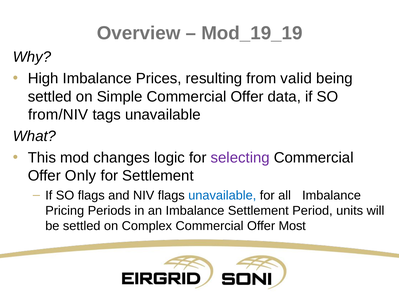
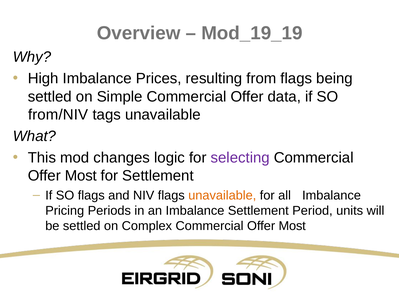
from valid: valid -> flags
Only at (81, 175): Only -> Most
unavailable at (222, 195) colour: blue -> orange
